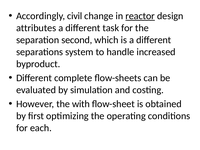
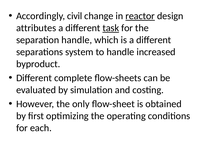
task underline: none -> present
separation second: second -> handle
with: with -> only
